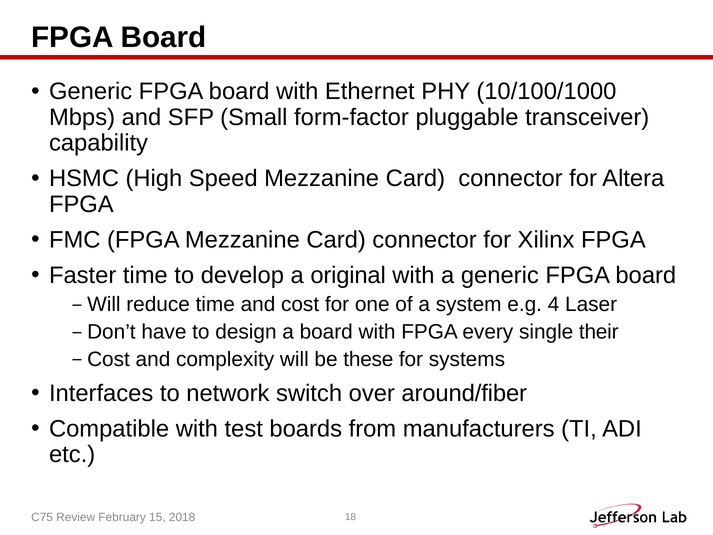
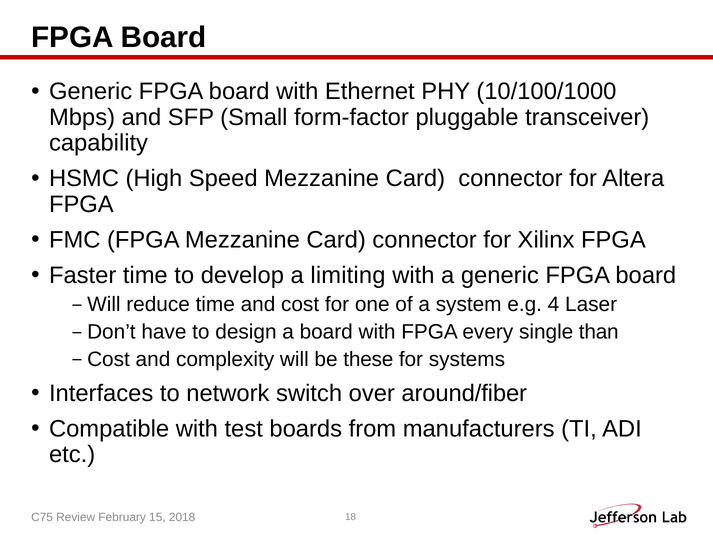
original: original -> limiting
their: their -> than
